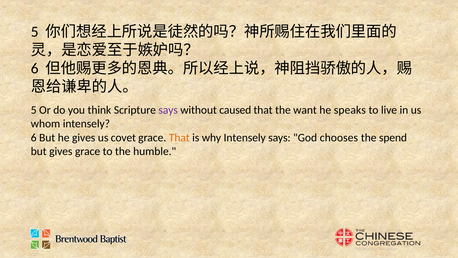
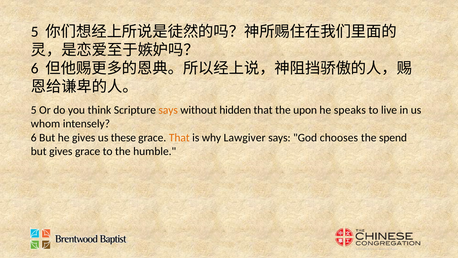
says at (168, 110) colour: purple -> orange
caused: caused -> hidden
want: want -> upon
covet: covet -> these
why Intensely: Intensely -> Lawgiver
